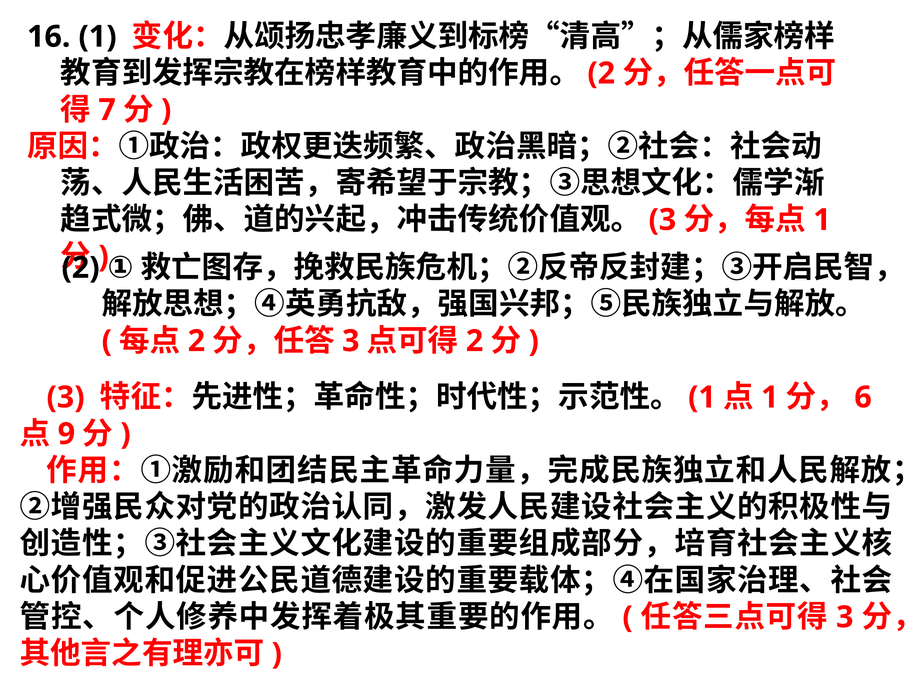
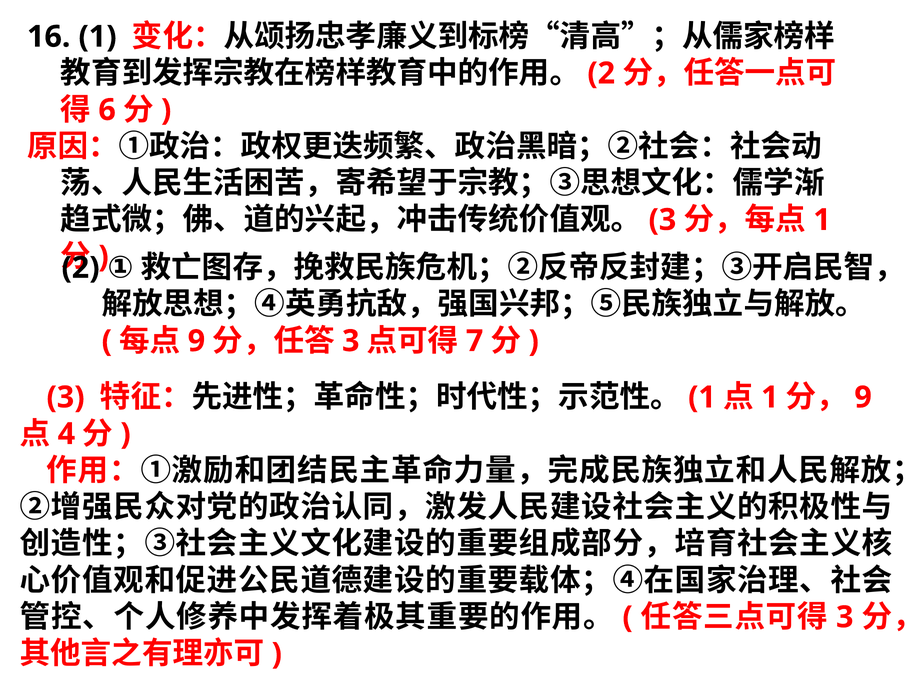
7: 7 -> 6
2 at (196, 341): 2 -> 9
2 at (475, 341): 2 -> 7
6 at (863, 398): 6 -> 9
9: 9 -> 4
